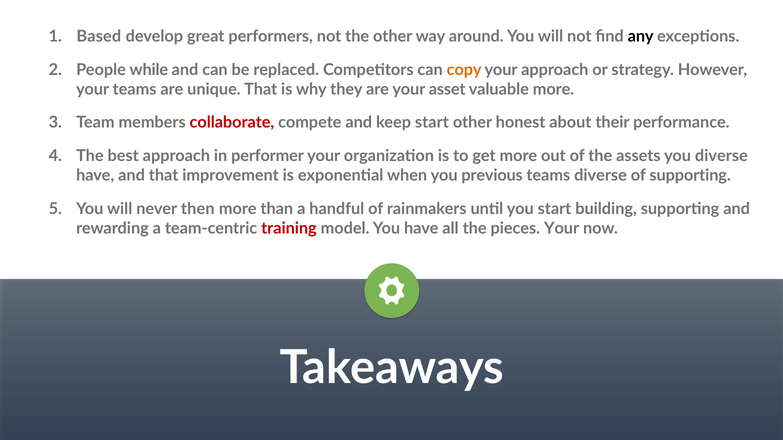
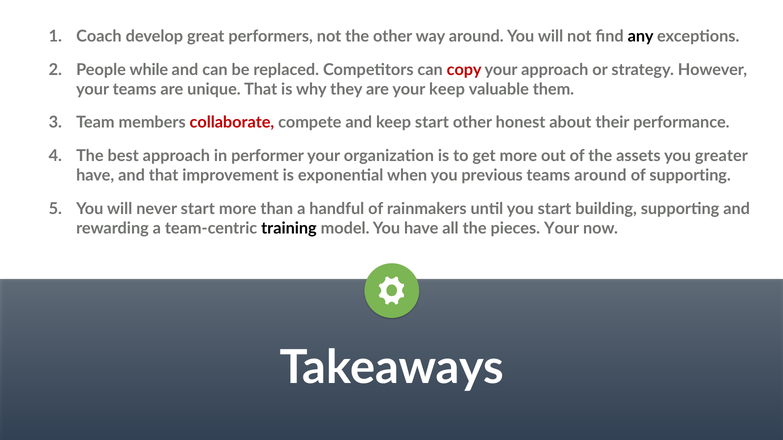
Based: Based -> Coach
copy colour: orange -> red
your asset: asset -> keep
valuable more: more -> them
you diverse: diverse -> greater
teams diverse: diverse -> around
never then: then -> start
training colour: red -> black
